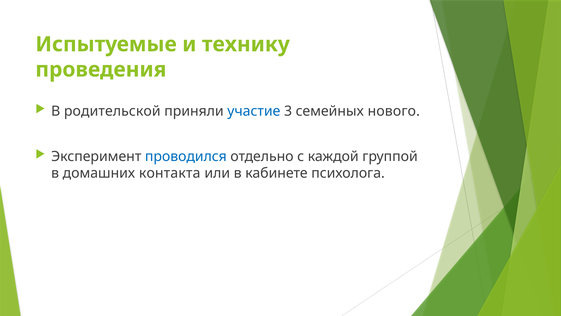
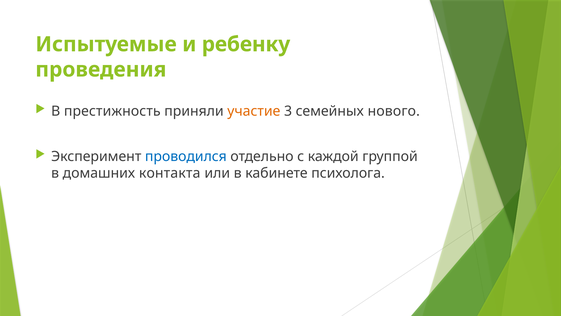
технику: технику -> ребенку
родительской: родительской -> престижность
участие colour: blue -> orange
